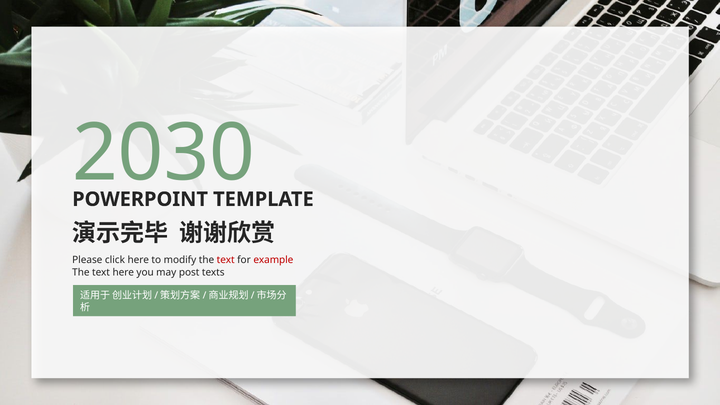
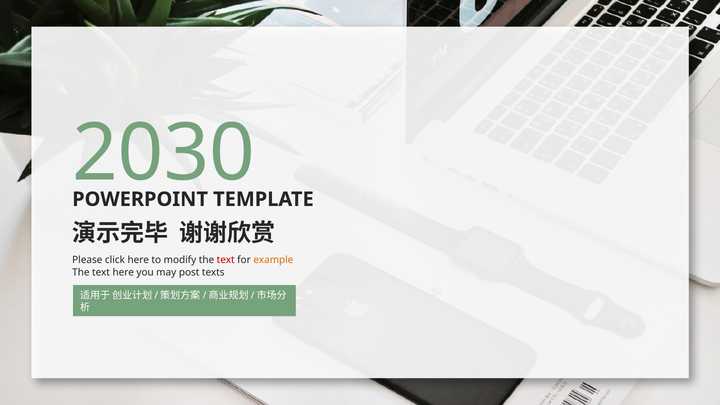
example colour: red -> orange
